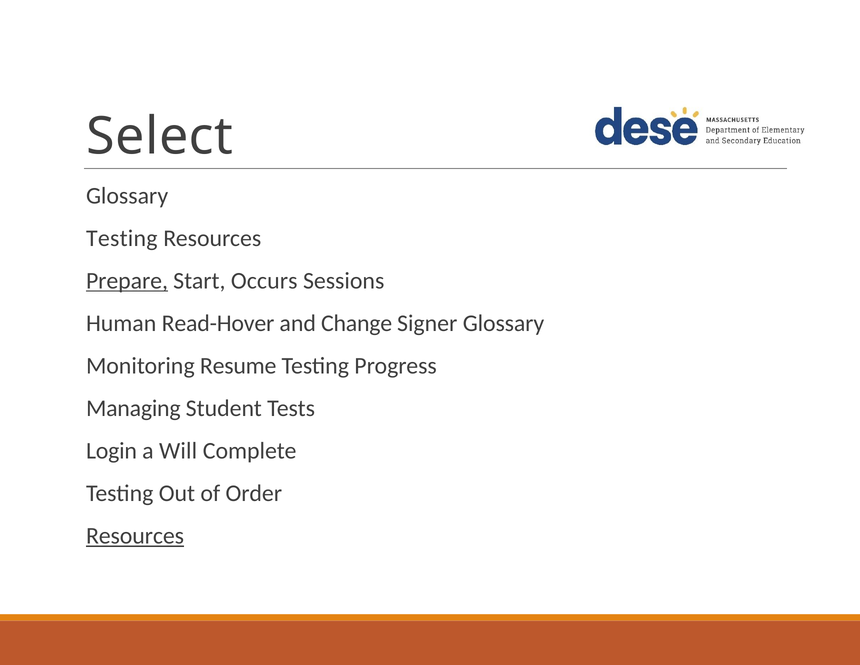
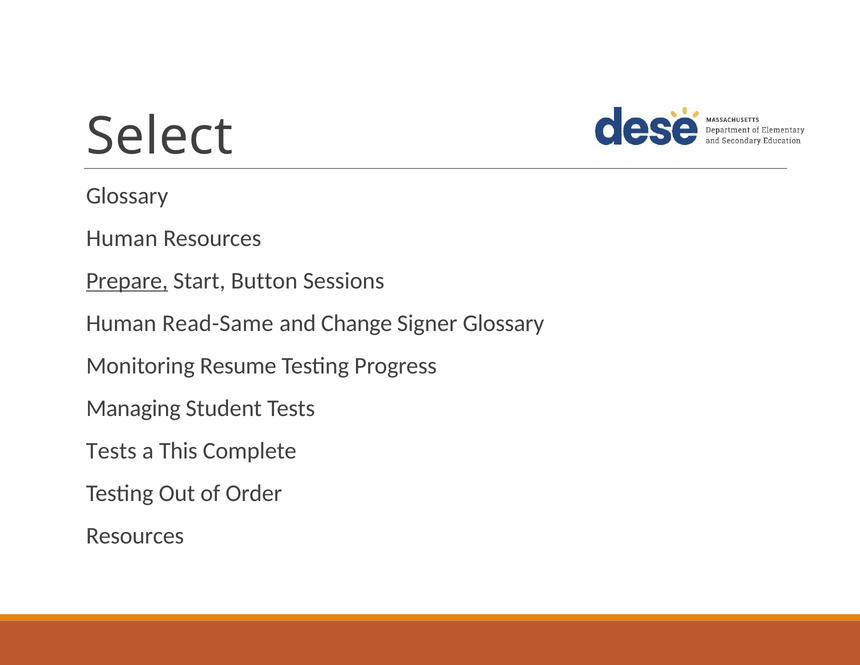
Testing at (122, 238): Testing -> Human
Occurs: Occurs -> Button
Read-Hover: Read-Hover -> Read-Same
Login at (112, 451): Login -> Tests
Will: Will -> This
Resources at (135, 536) underline: present -> none
